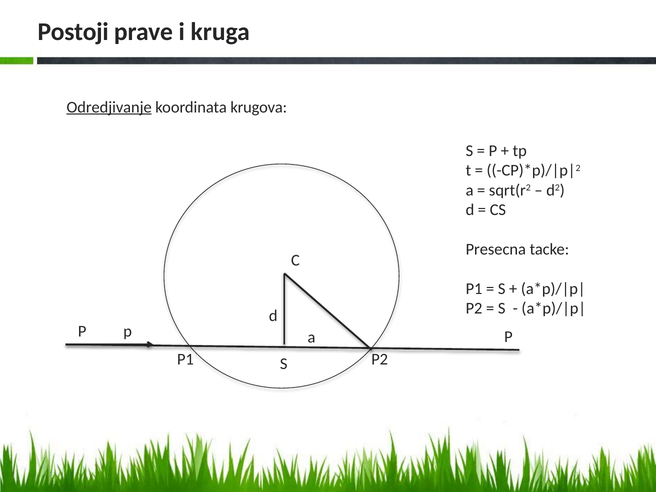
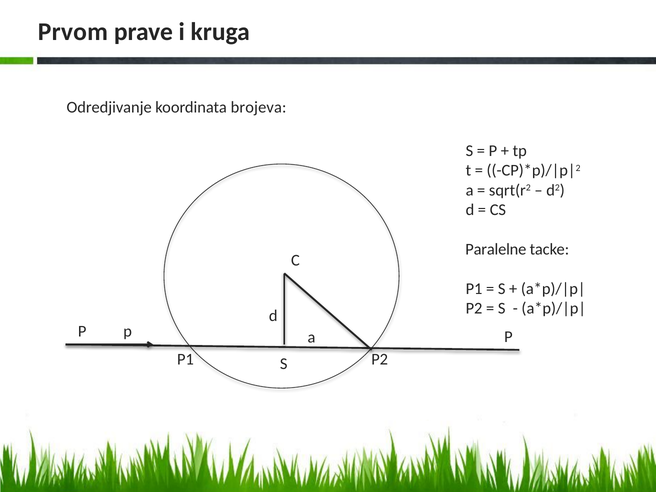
Postoji: Postoji -> Prvom
Odredjivanje underline: present -> none
krugova: krugova -> brojeva
Presecna: Presecna -> Paralelne
